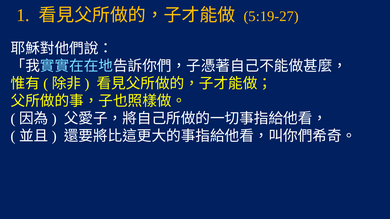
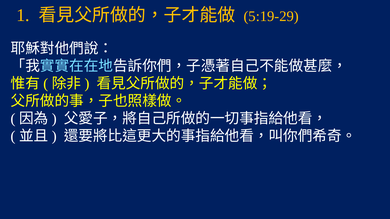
5:19-27: 5:19-27 -> 5:19-29
